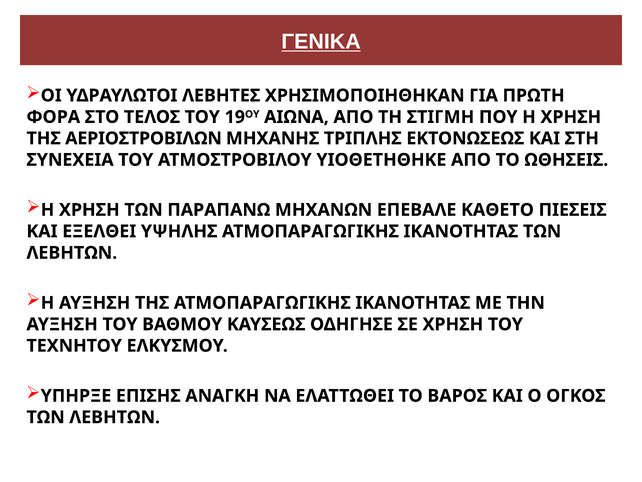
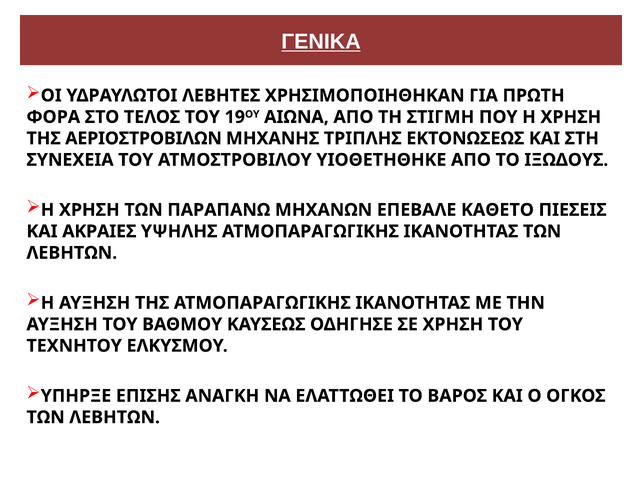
ΩΘΗΣΕΙΣ: ΩΘΗΣΕΙΣ -> ΙΞΩΔΟΥΣ
ΕΞΕΛΘΕΙ: ΕΞΕΛΘΕΙ -> ΑΚΡΑΙΕΣ
